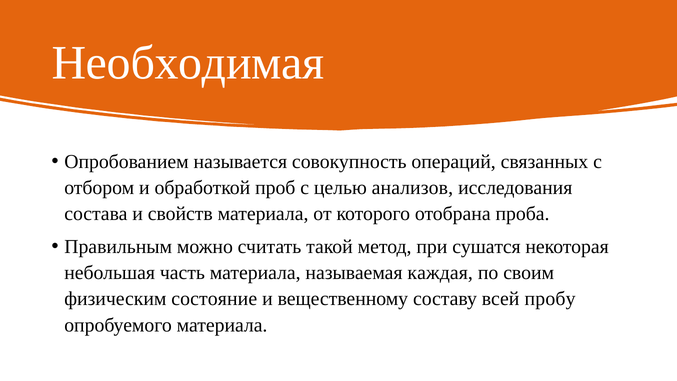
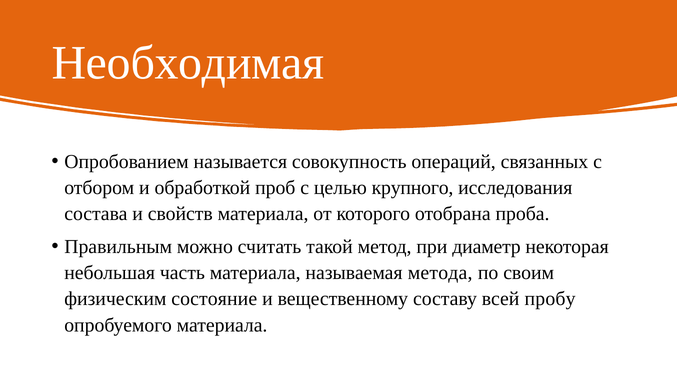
анализов: анализов -> крупного
сушатся: сушатся -> диаметр
каждая: каждая -> метода
